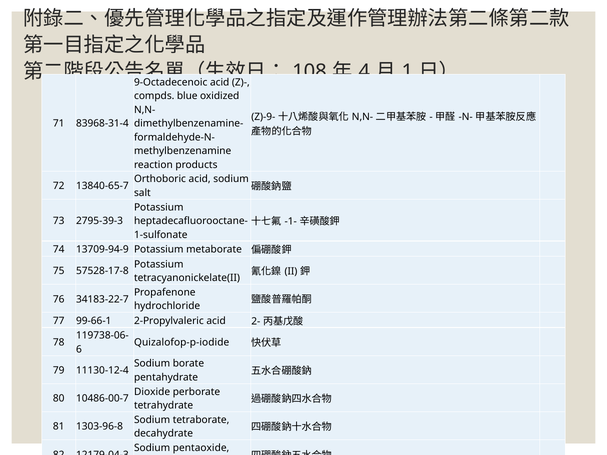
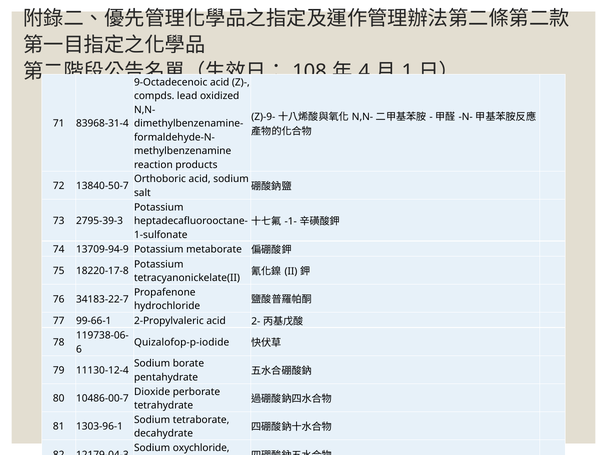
blue: blue -> lead
13840-65-7: 13840-65-7 -> 13840-50-7
57528-17-8: 57528-17-8 -> 18220-17-8
1303-96-8: 1303-96-8 -> 1303-96-1
pentaoxide: pentaoxide -> oxychloride
